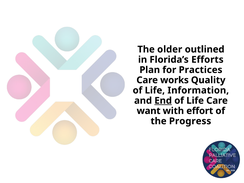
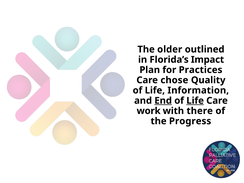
Efforts: Efforts -> Impact
works: works -> chose
Life at (195, 101) underline: none -> present
want: want -> work
effort: effort -> there
